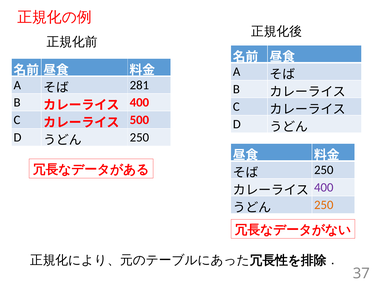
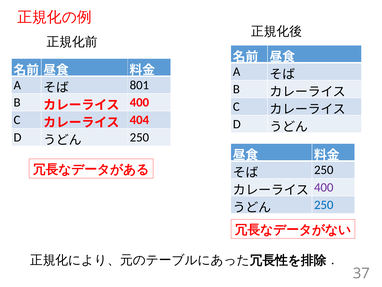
281: 281 -> 801
500: 500 -> 404
250 at (324, 205) colour: orange -> blue
